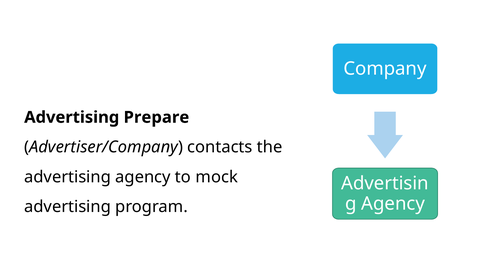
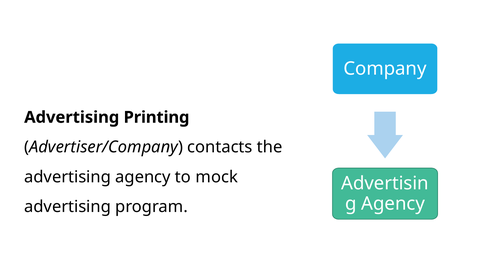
Prepare: Prepare -> Printing
